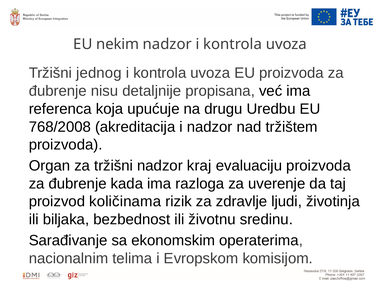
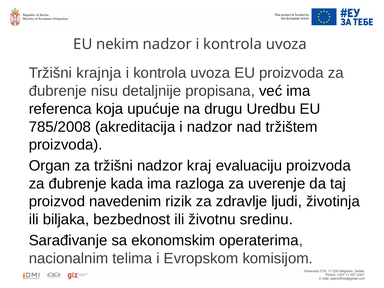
jednog: jednog -> krajnja
768/2008: 768/2008 -> 785/2008
količinama: količinama -> navedenim
